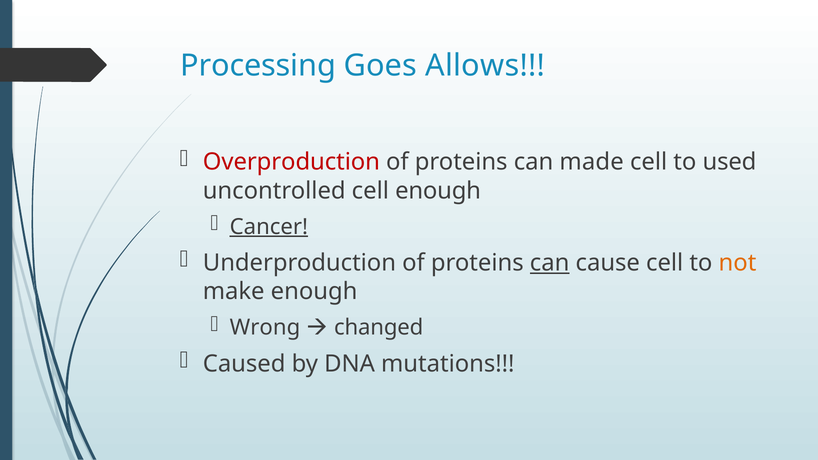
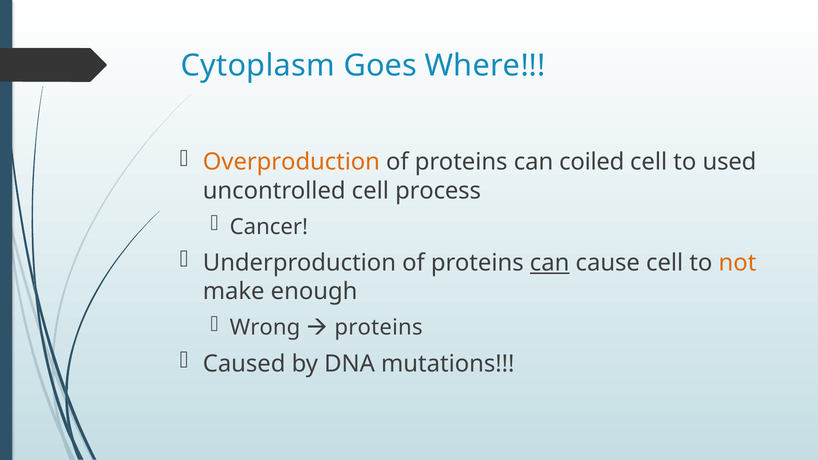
Processing: Processing -> Cytoplasm
Allows: Allows -> Where
Overproduction colour: red -> orange
made: made -> coiled
cell enough: enough -> process
Cancer underline: present -> none
changed at (379, 328): changed -> proteins
